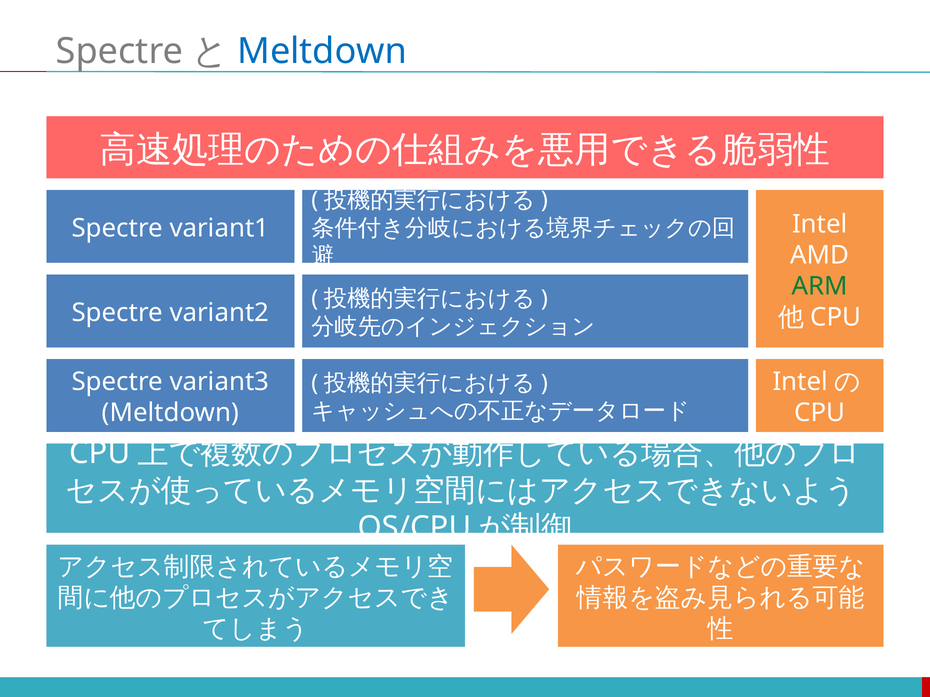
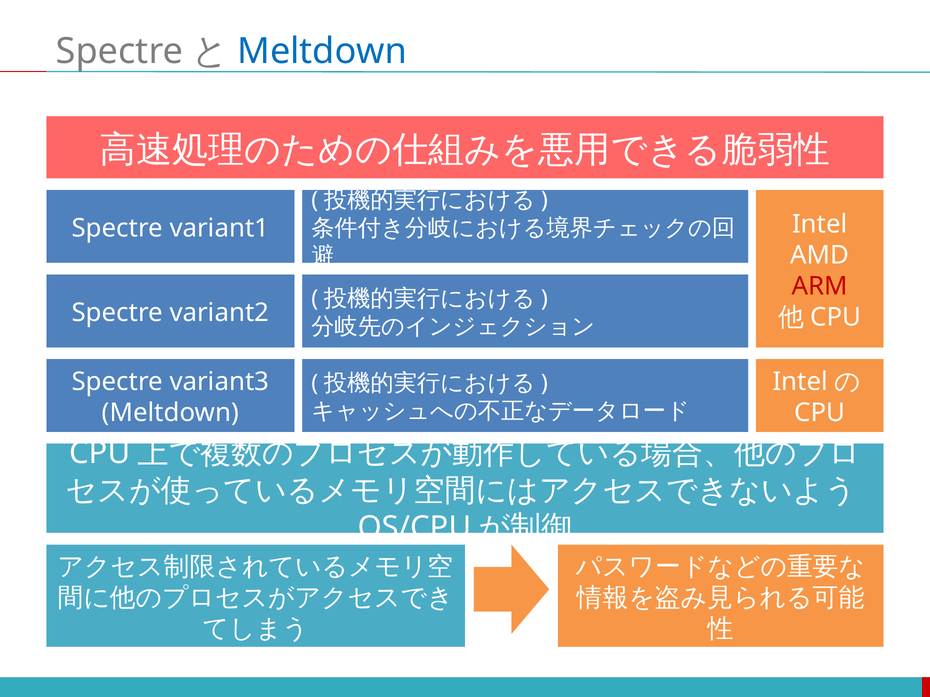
ARM colour: green -> red
